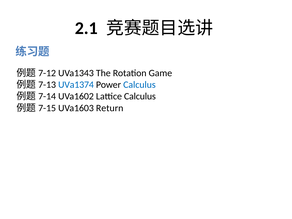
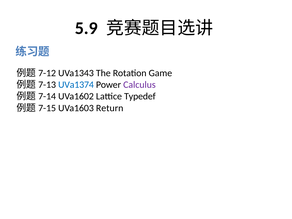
2.1: 2.1 -> 5.9
Calculus at (139, 85) colour: blue -> purple
Lattice Calculus: Calculus -> Typedef
